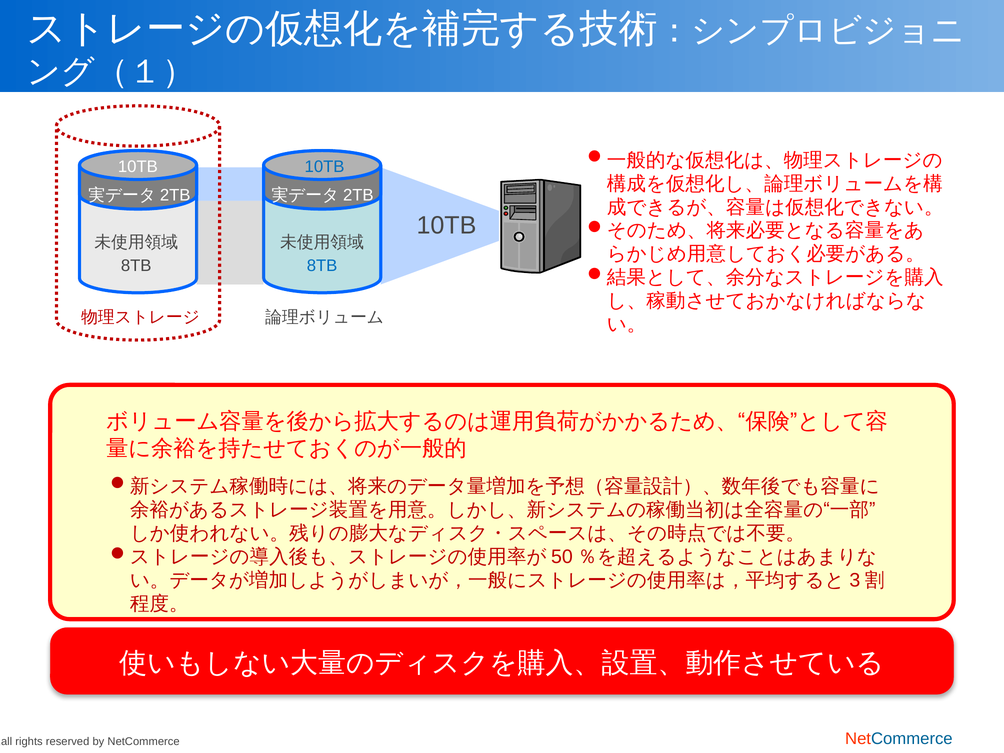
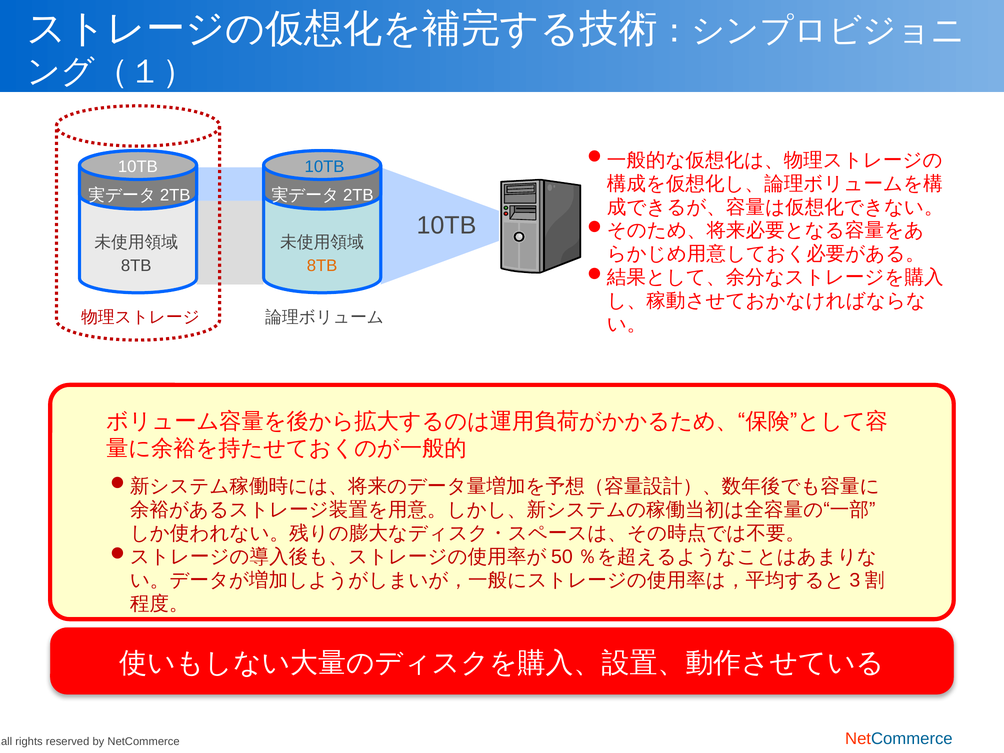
8TB at (322, 265) colour: blue -> orange
